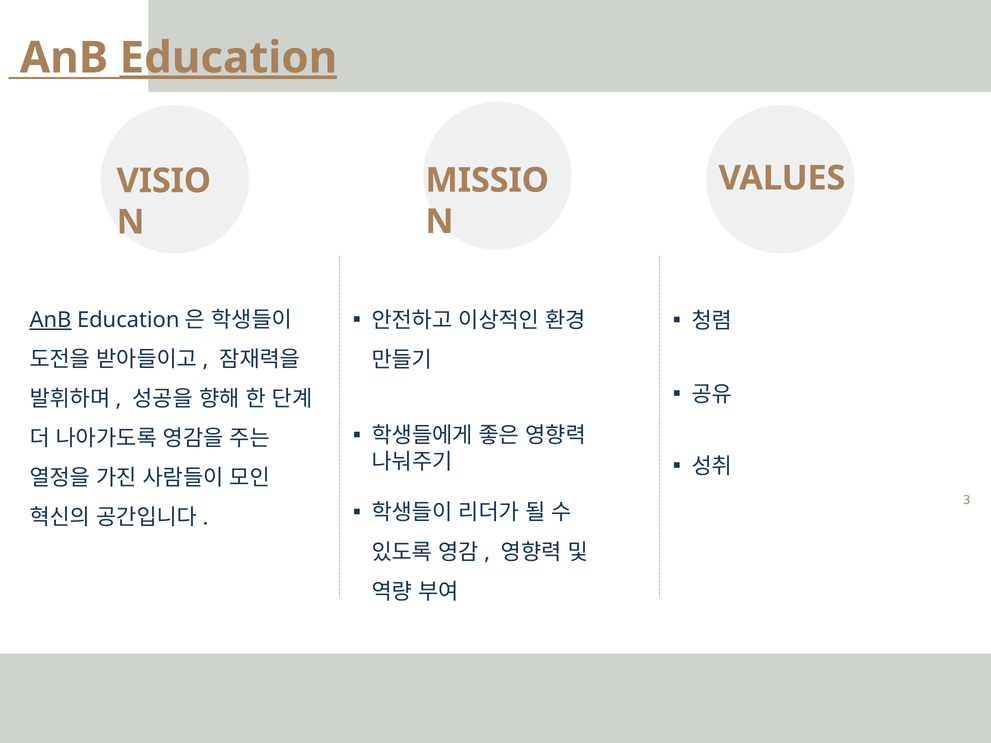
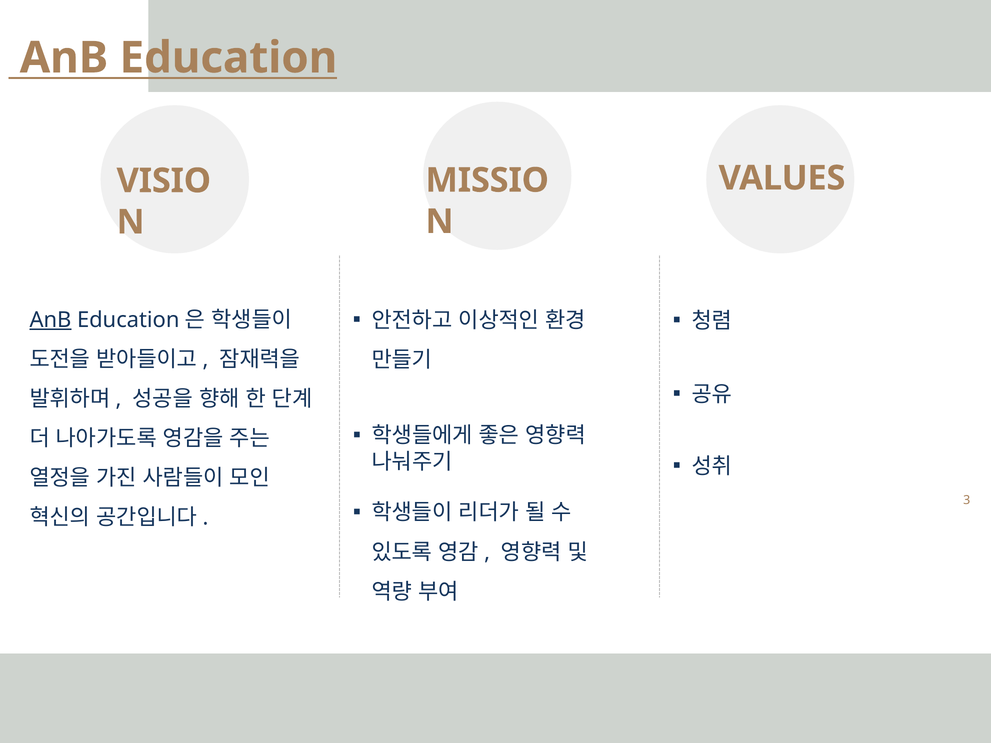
Education underline: present -> none
